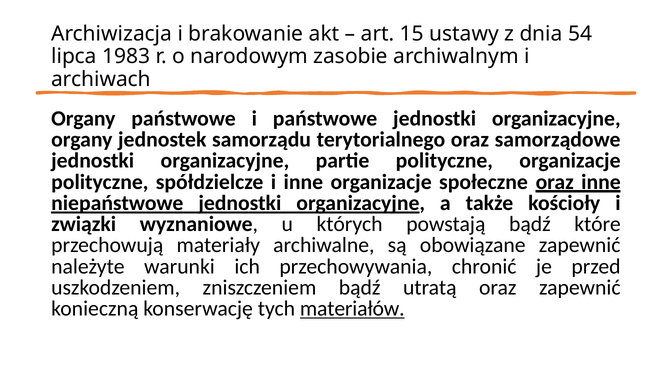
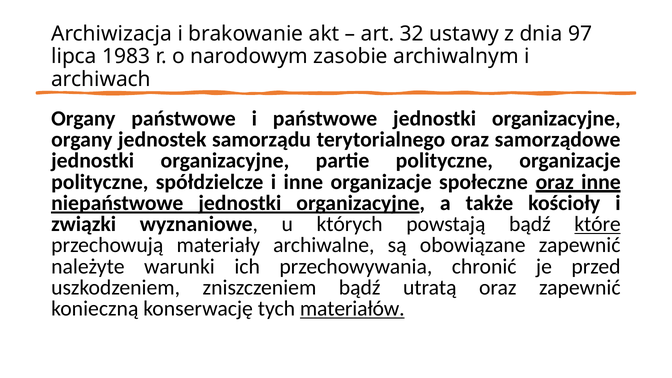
15: 15 -> 32
54: 54 -> 97
które underline: none -> present
